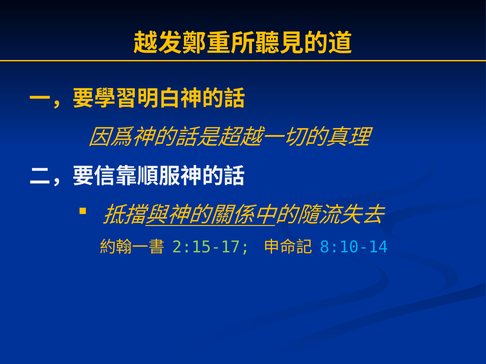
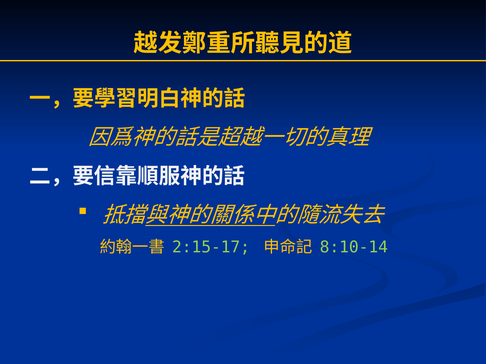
8:10-14 colour: light blue -> light green
